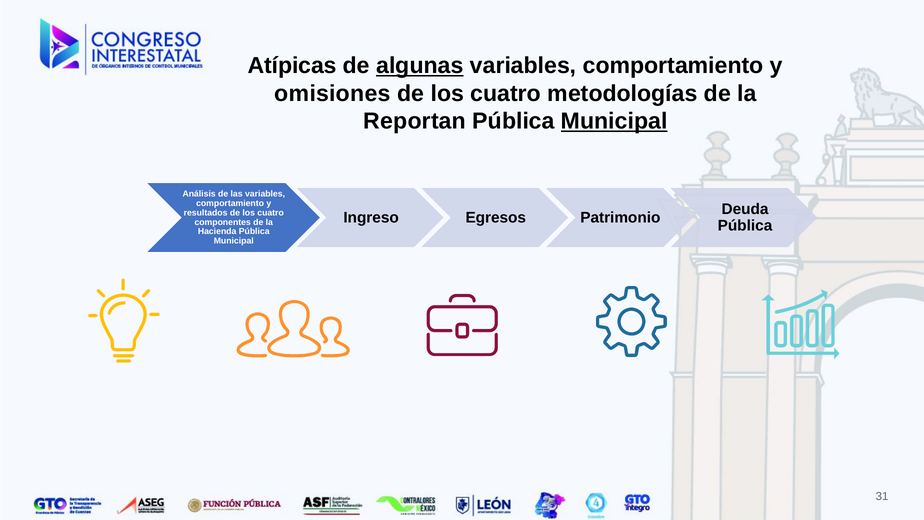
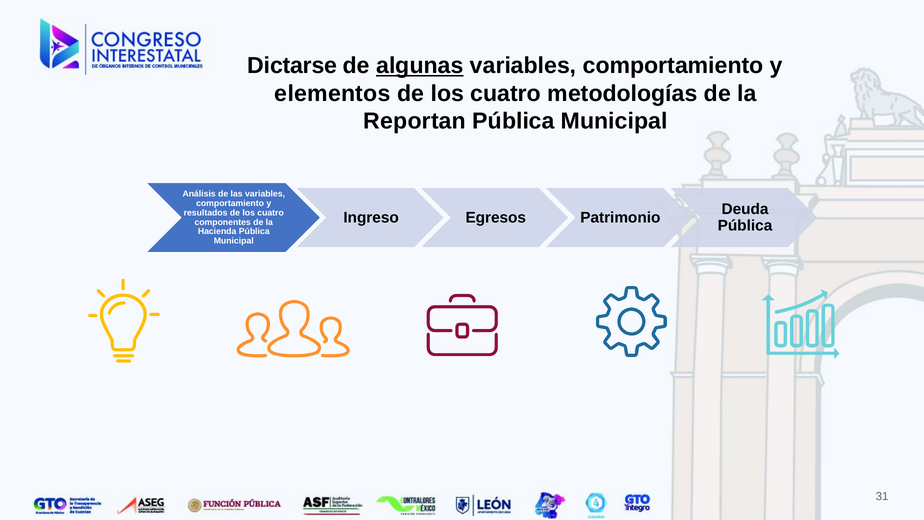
Atípicas: Atípicas -> Dictarse
omisiones: omisiones -> elementos
Municipal at (614, 121) underline: present -> none
